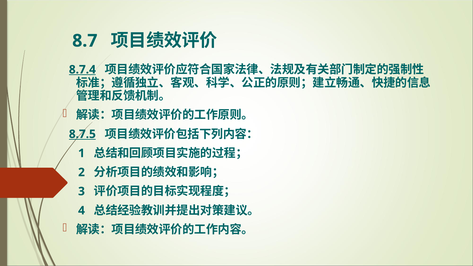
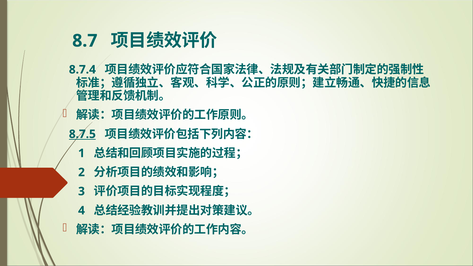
8.7.4 underline: present -> none
